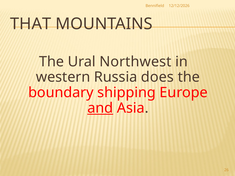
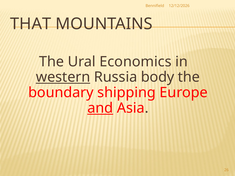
Northwest: Northwest -> Economics
western underline: none -> present
does: does -> body
